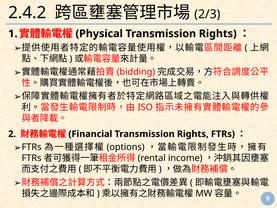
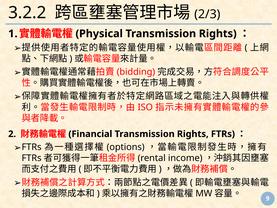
2.4.2: 2.4.2 -> 3.2.2
